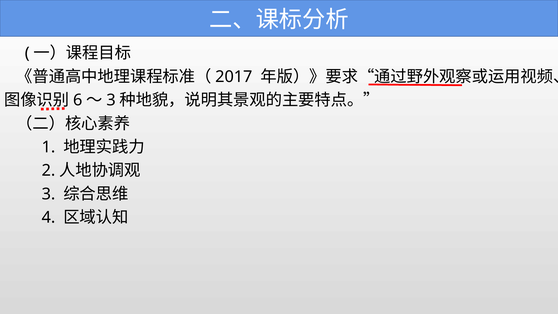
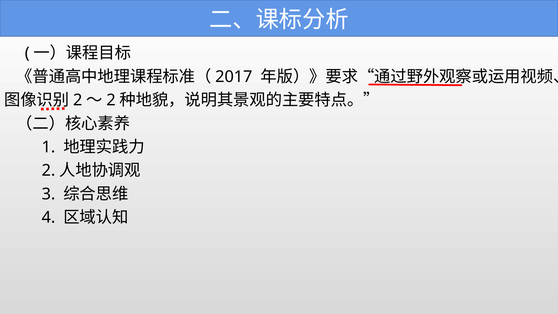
6 at (78, 100): 6 -> 2
3 at (111, 100): 3 -> 2
